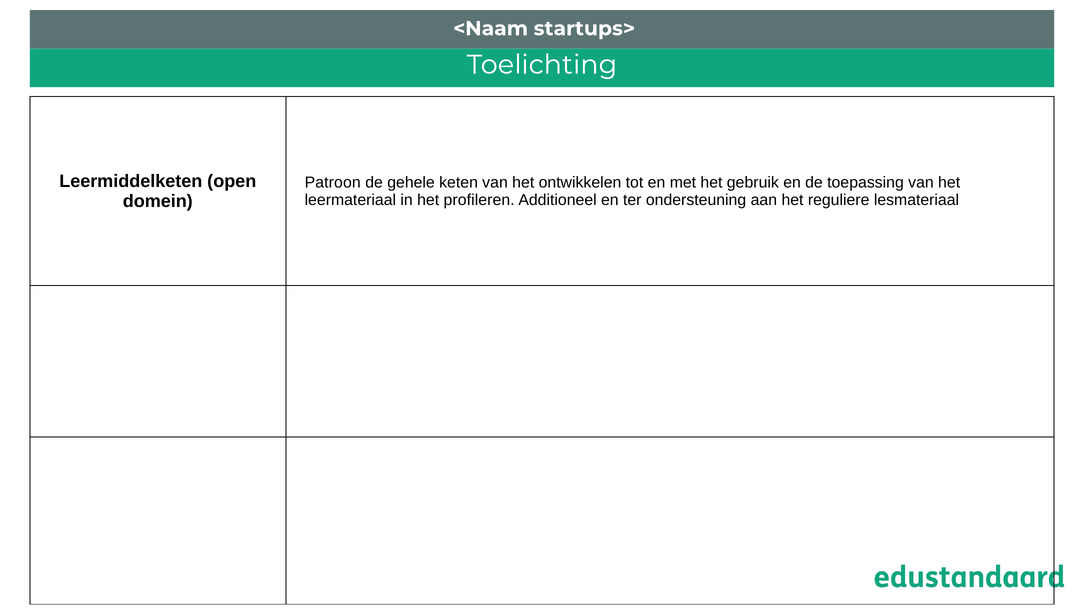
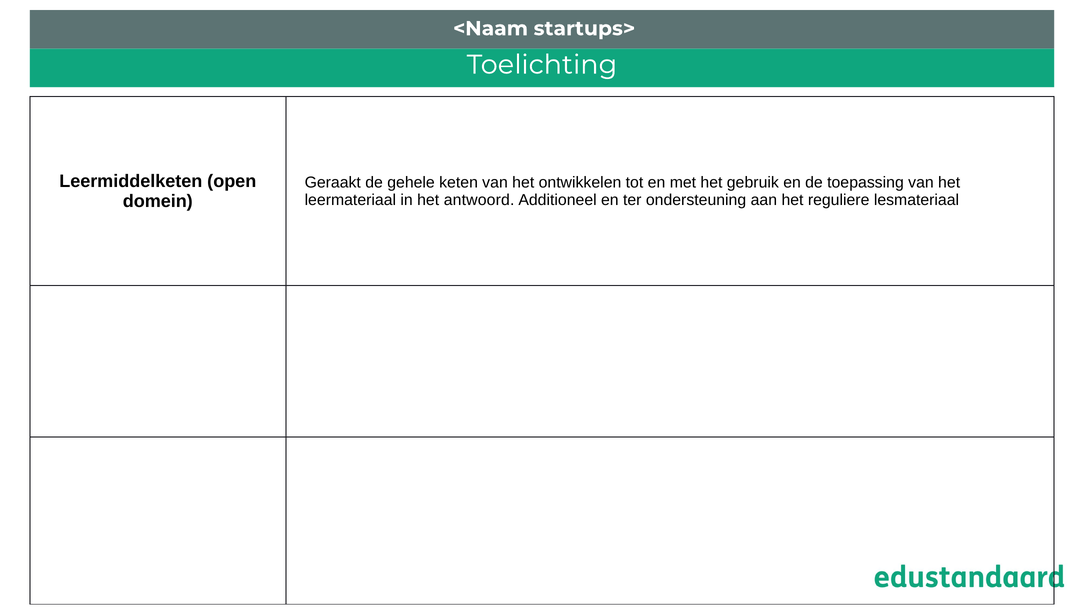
Patroon: Patroon -> Geraakt
profileren: profileren -> antwoord
